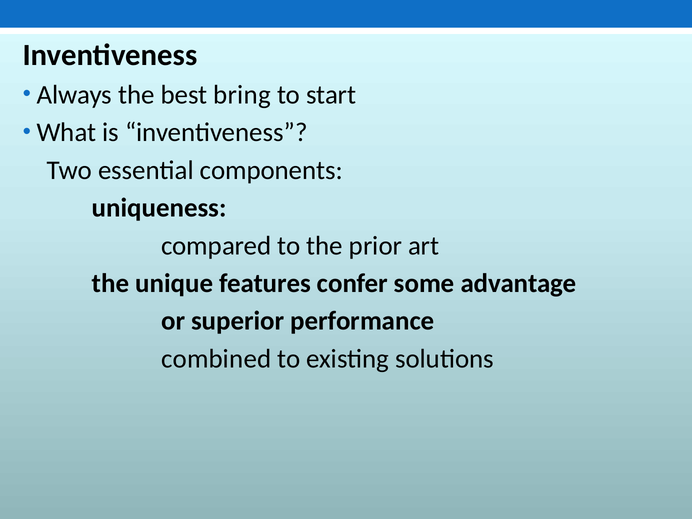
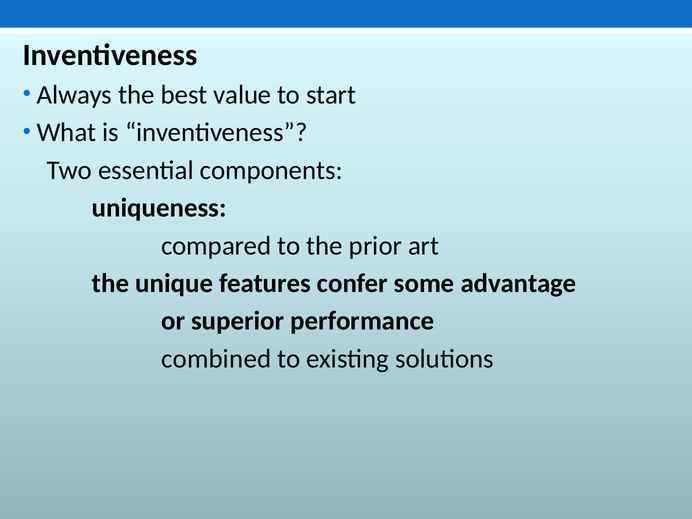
bring: bring -> value
